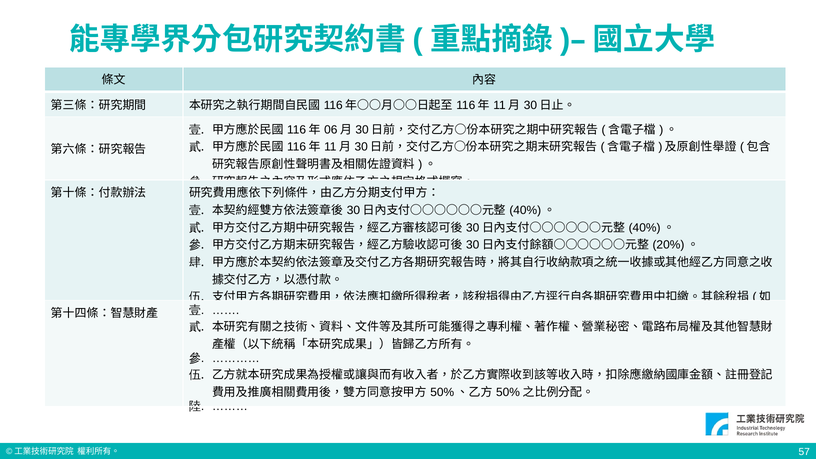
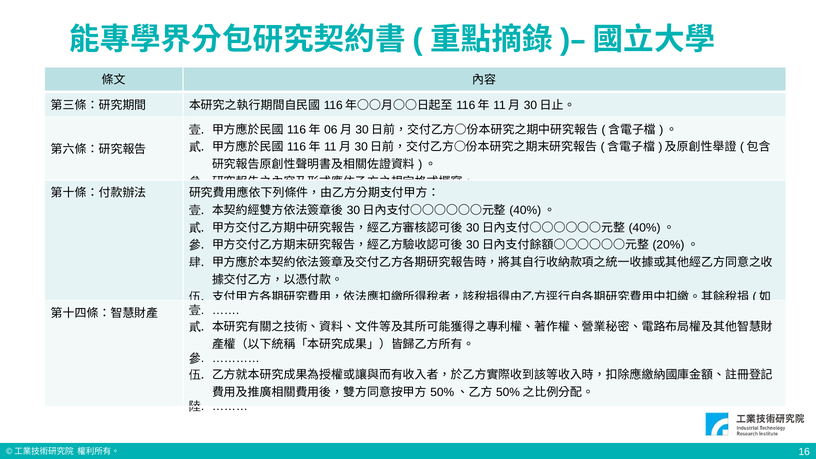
57: 57 -> 16
